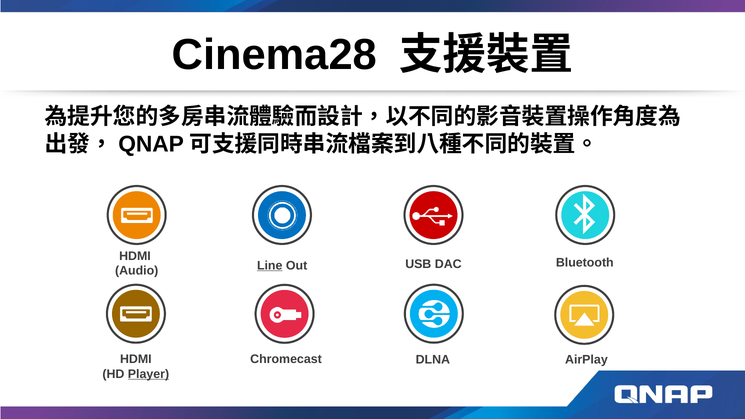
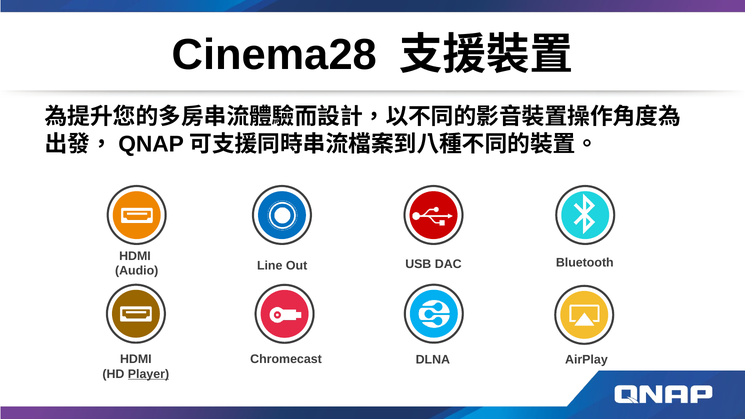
Line underline: present -> none
